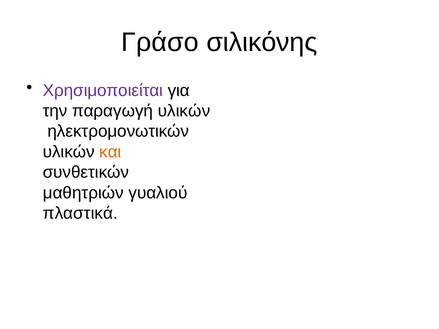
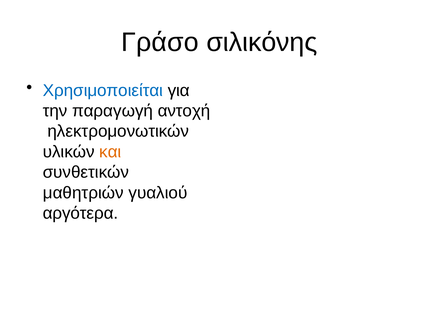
Χρησιμοποιείται colour: purple -> blue
παραγωγή υλικών: υλικών -> αντοχή
πλαστικά: πλαστικά -> αργότερα
